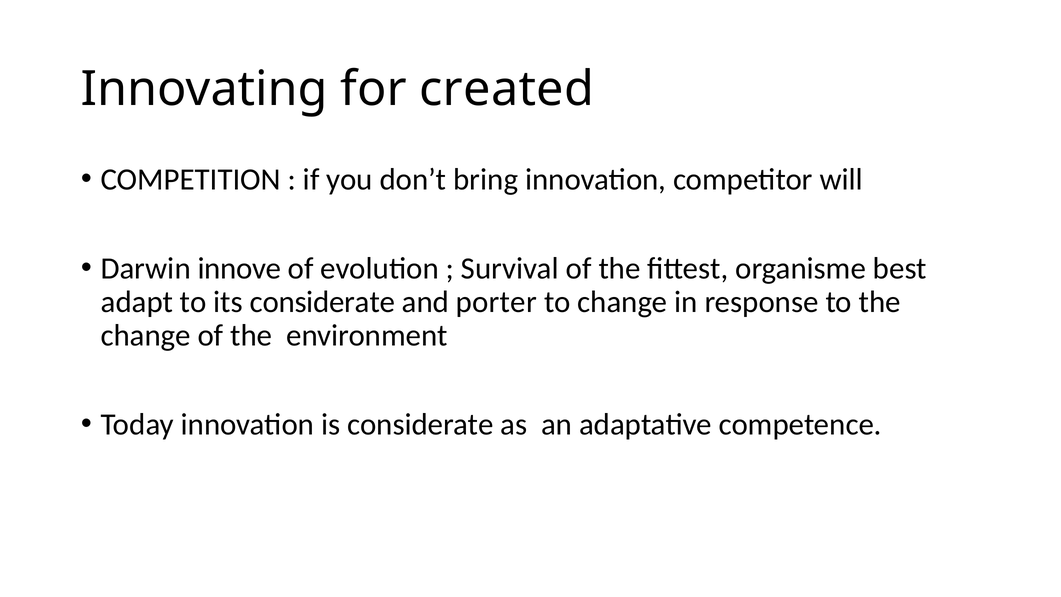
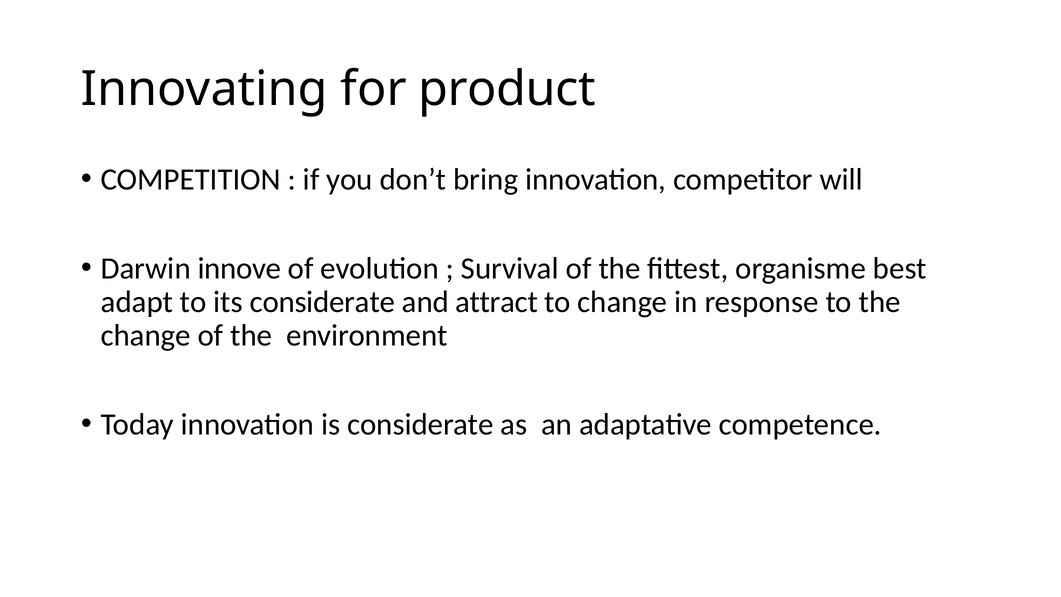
created: created -> product
porter: porter -> attract
